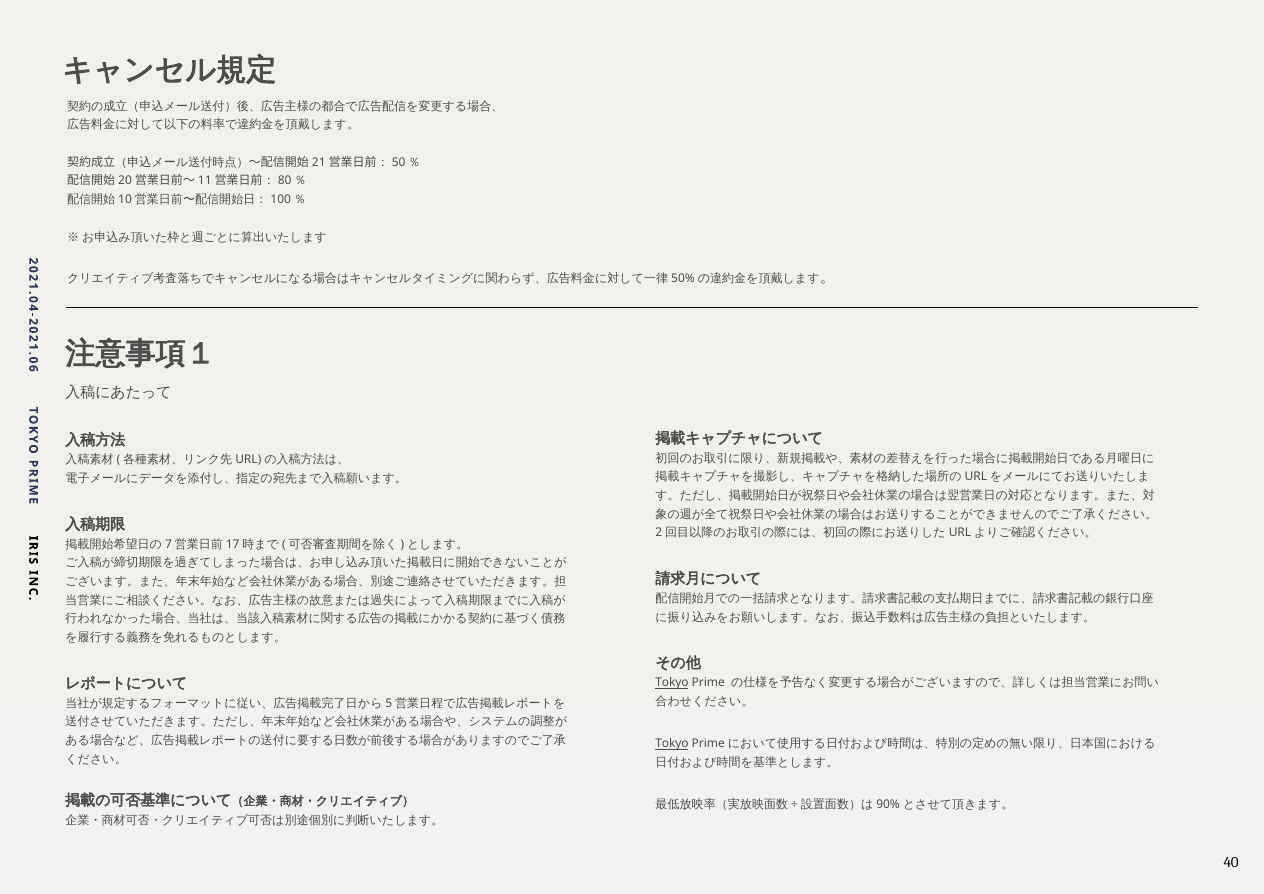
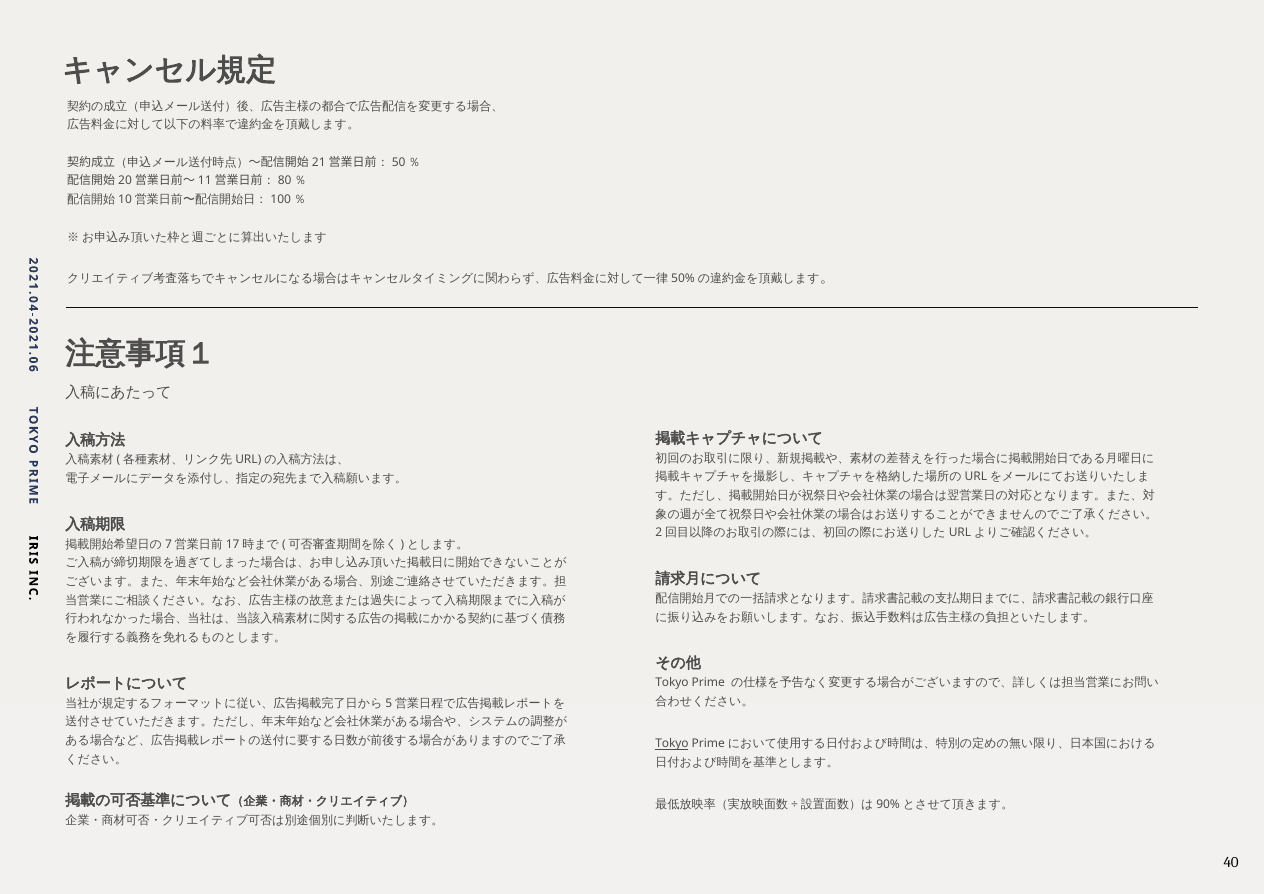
Tokyo at (672, 683) underline: present -> none
